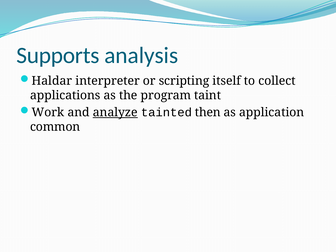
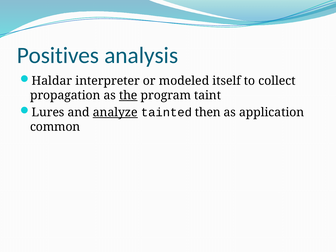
Supports: Supports -> Positives
scripting: scripting -> modeled
applications: applications -> propagation
the underline: none -> present
Work: Work -> Lures
